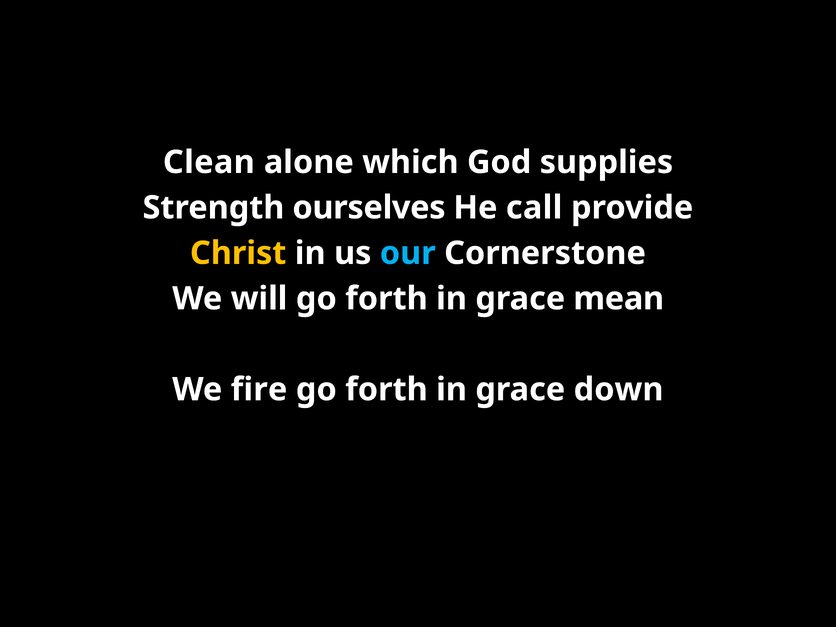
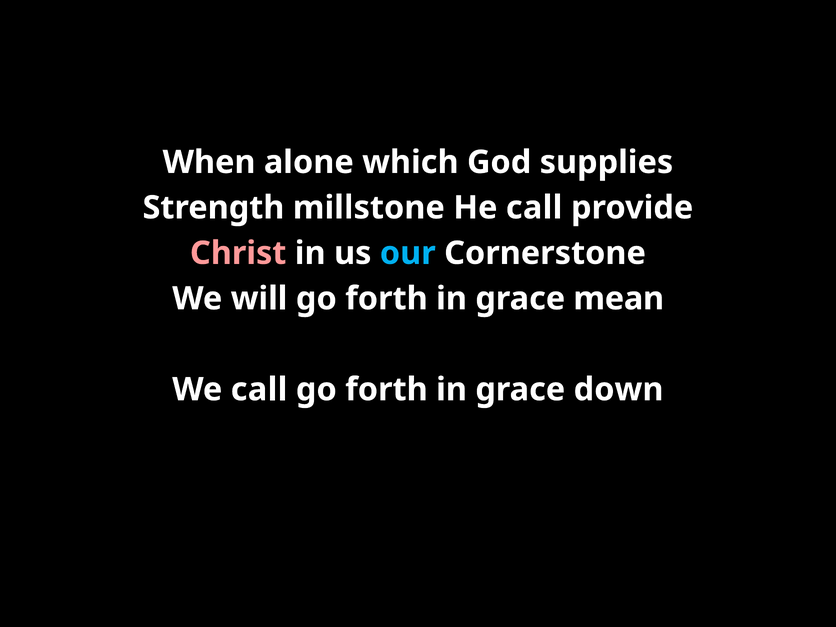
Clean: Clean -> When
ourselves: ourselves -> millstone
Christ colour: yellow -> pink
We fire: fire -> call
